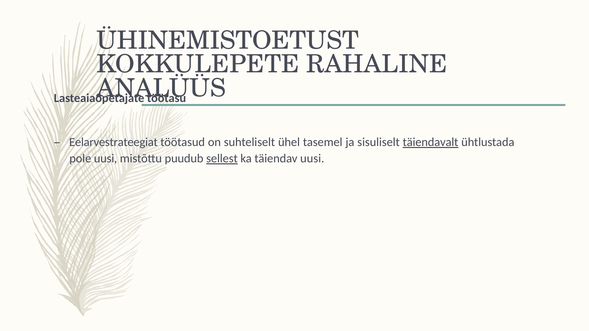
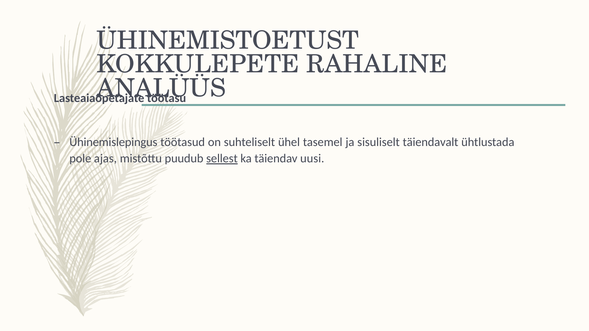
Eelarvestrateegiat: Eelarvestrateegiat -> Ühinemislepingus
täiendavalt underline: present -> none
pole uusi: uusi -> ajas
